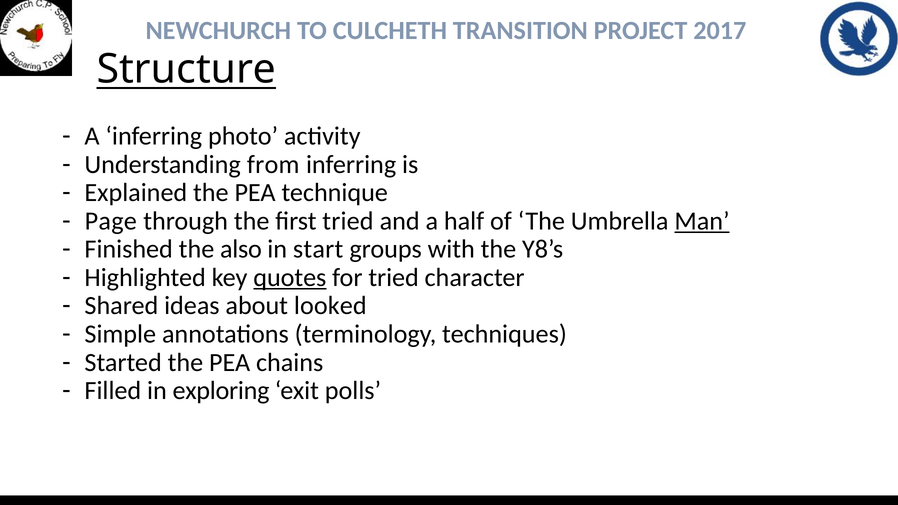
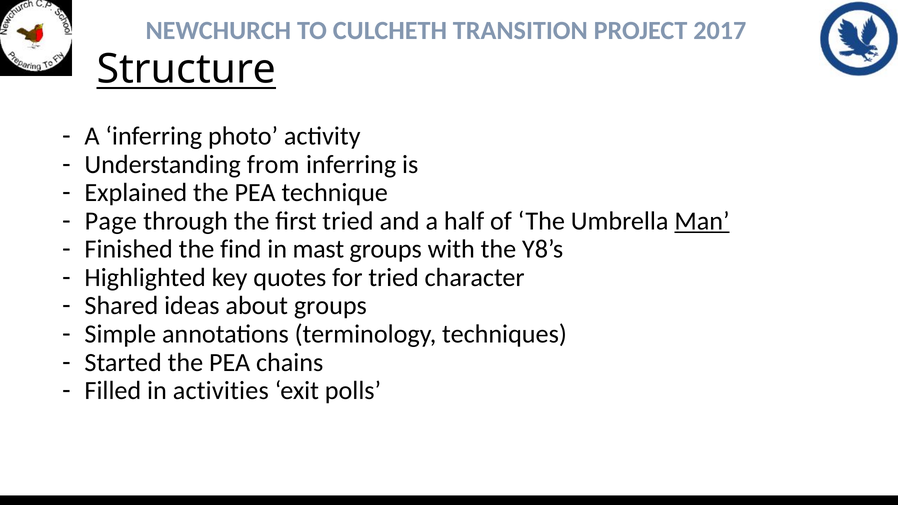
also: also -> find
start: start -> mast
quotes underline: present -> none
about looked: looked -> groups
exploring: exploring -> activities
